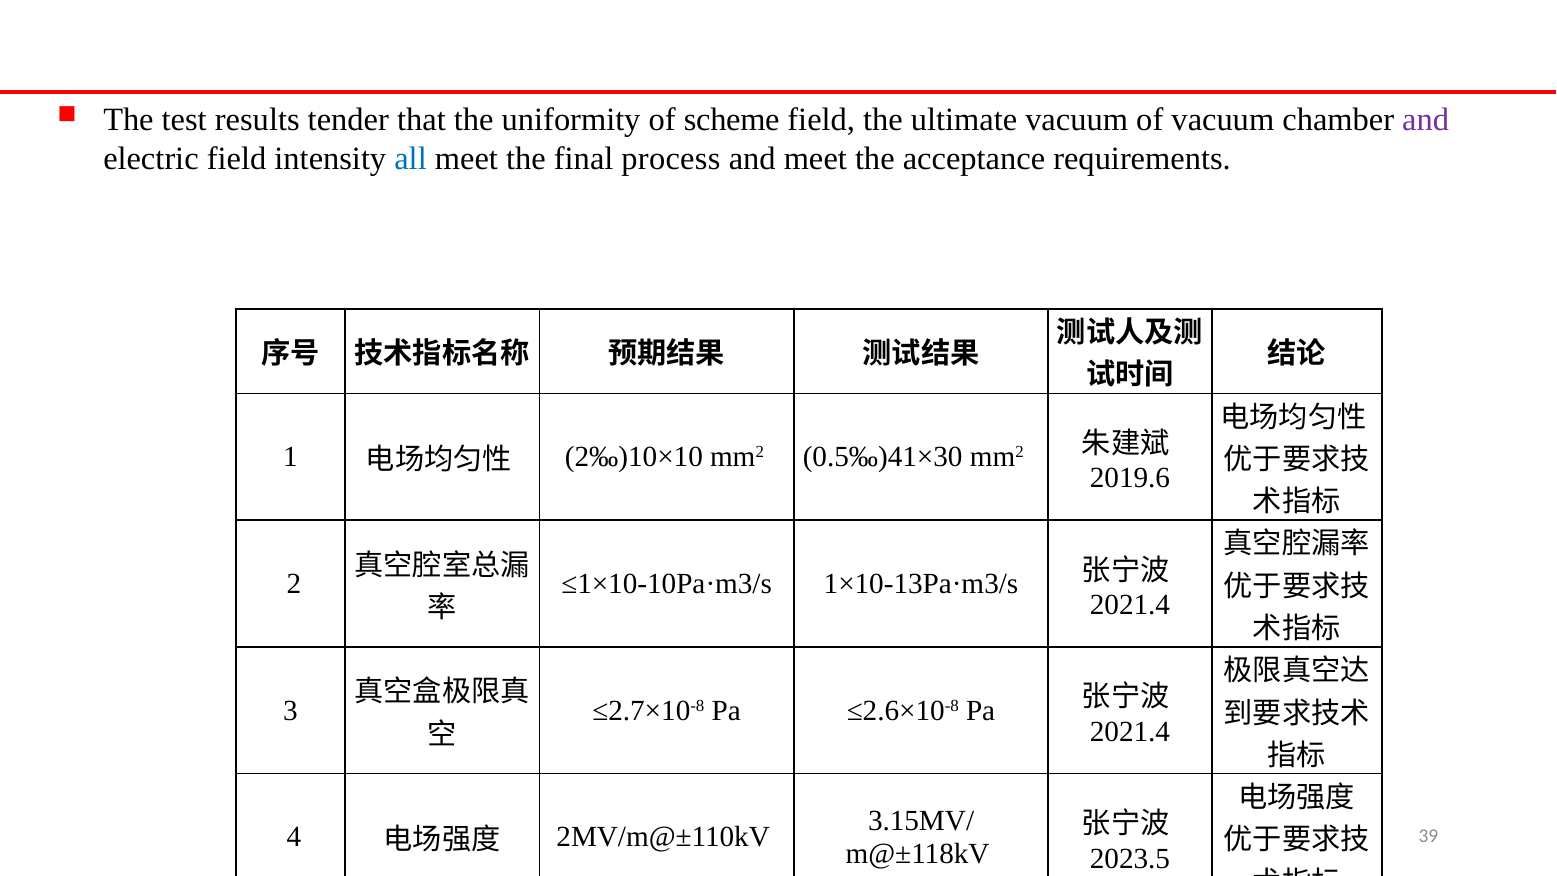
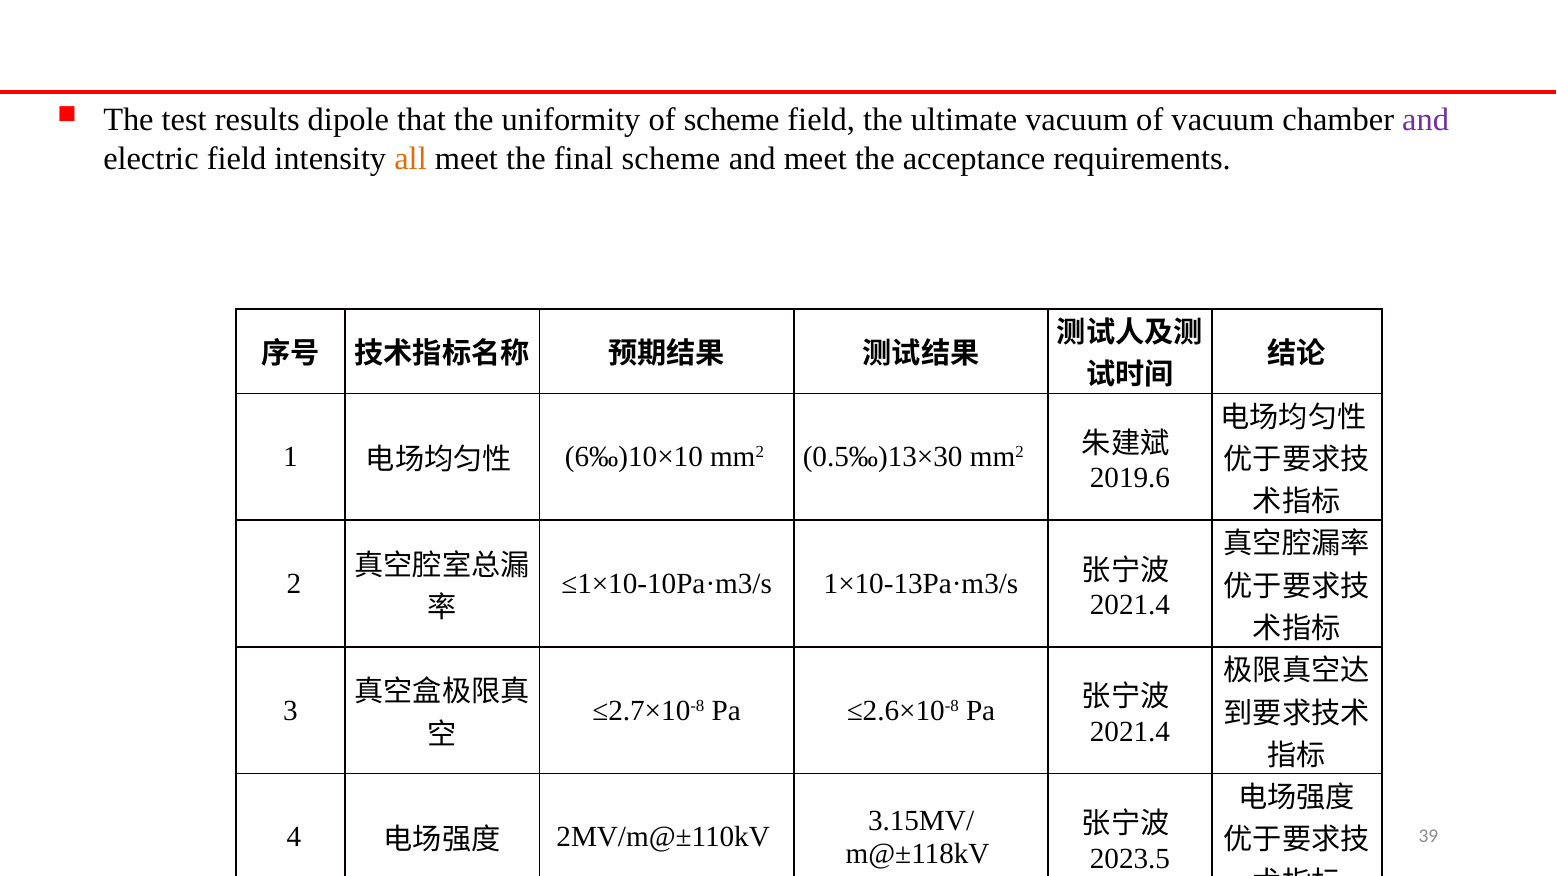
tender: tender -> dipole
all colour: blue -> orange
final process: process -> scheme
2‰)10×10: 2‰)10×10 -> 6‰)10×10
0.5‰)41×30: 0.5‰)41×30 -> 0.5‰)13×30
